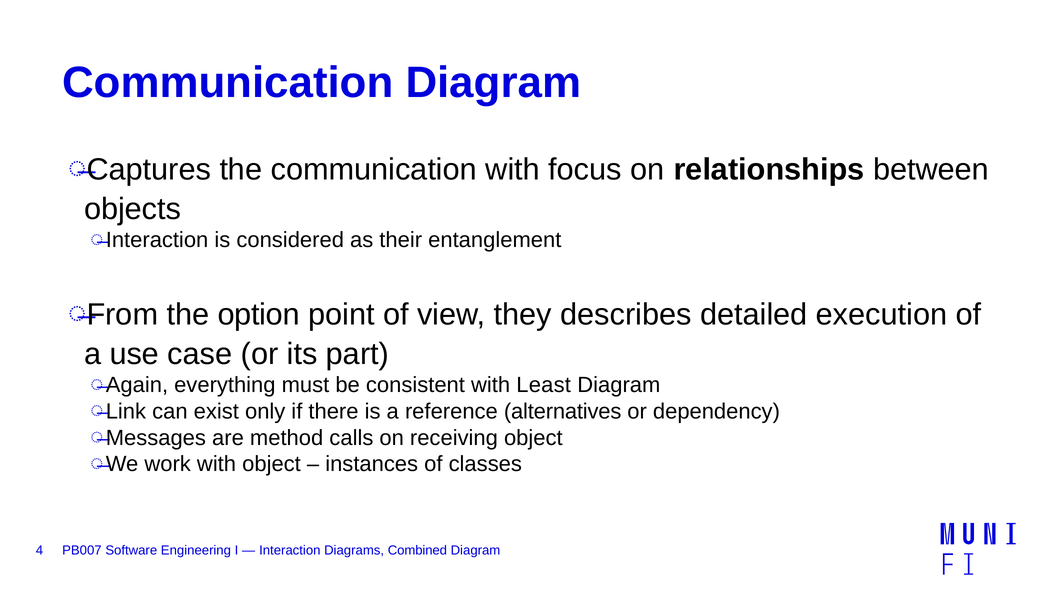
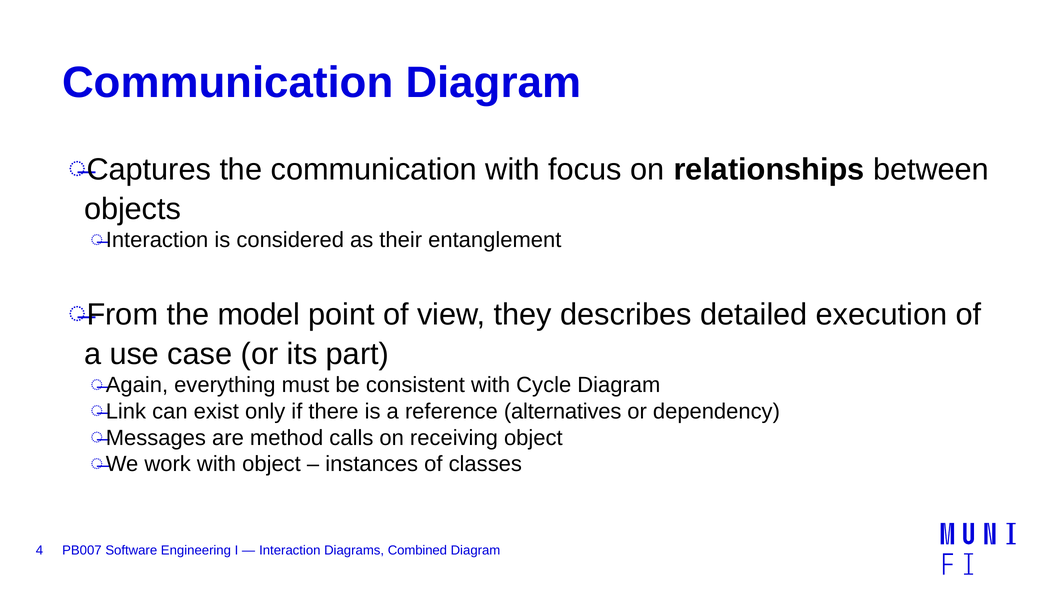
option: option -> model
Least: Least -> Cycle
